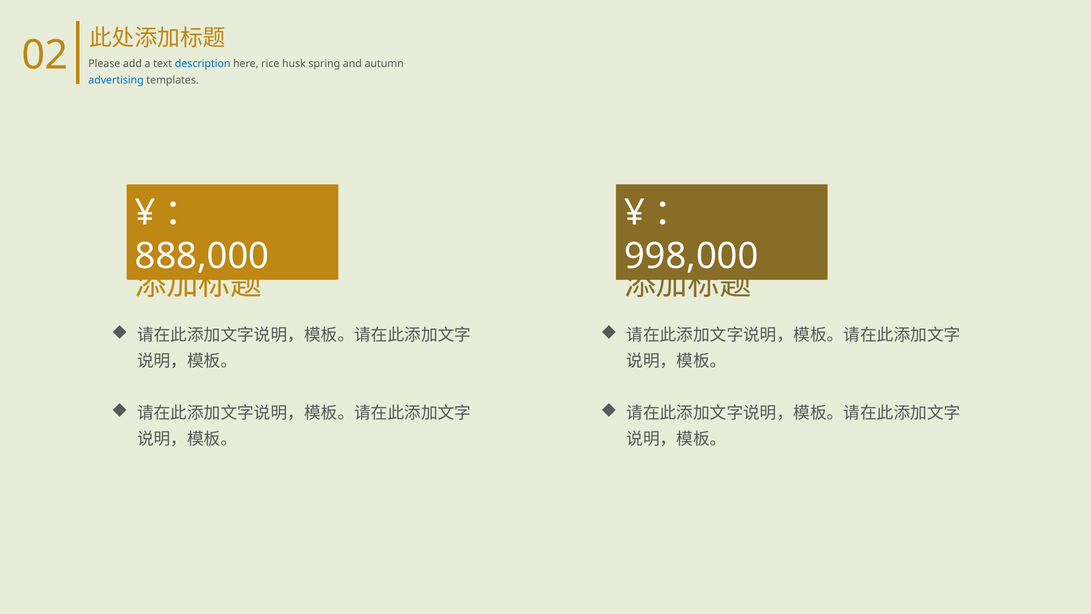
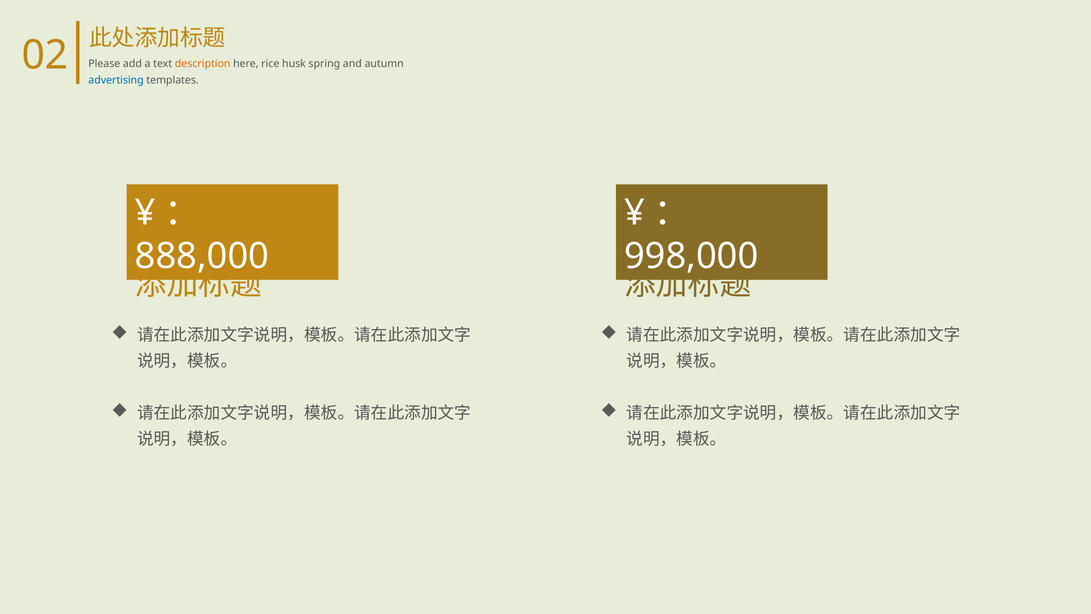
description colour: blue -> orange
